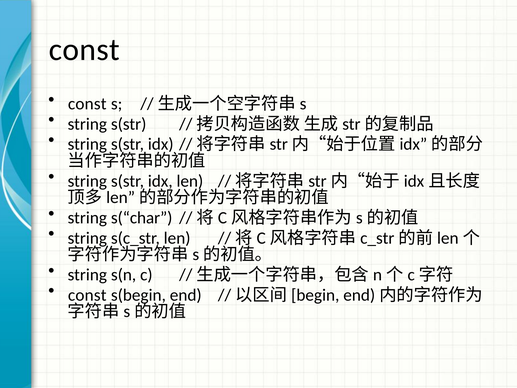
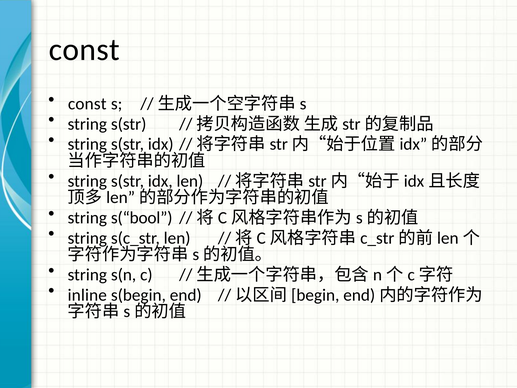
s(“char: s(“char -> s(“bool
const at (87, 295): const -> inline
